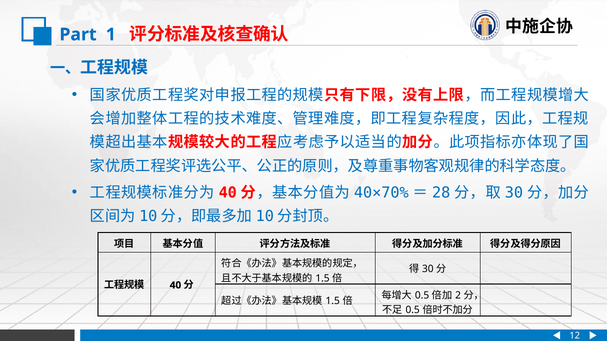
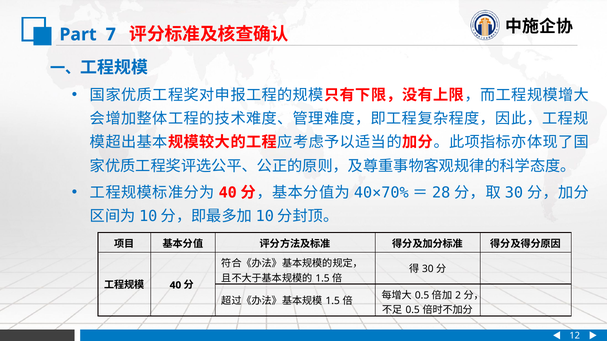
1: 1 -> 7
